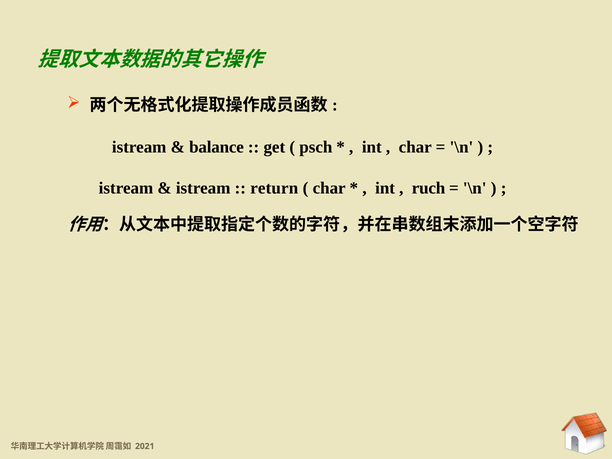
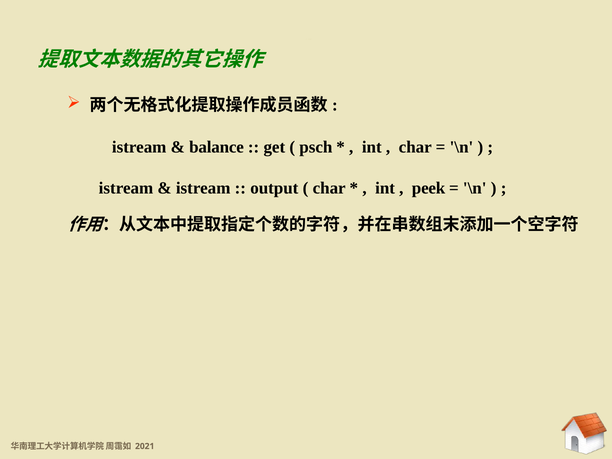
return: return -> output
ruch: ruch -> peek
